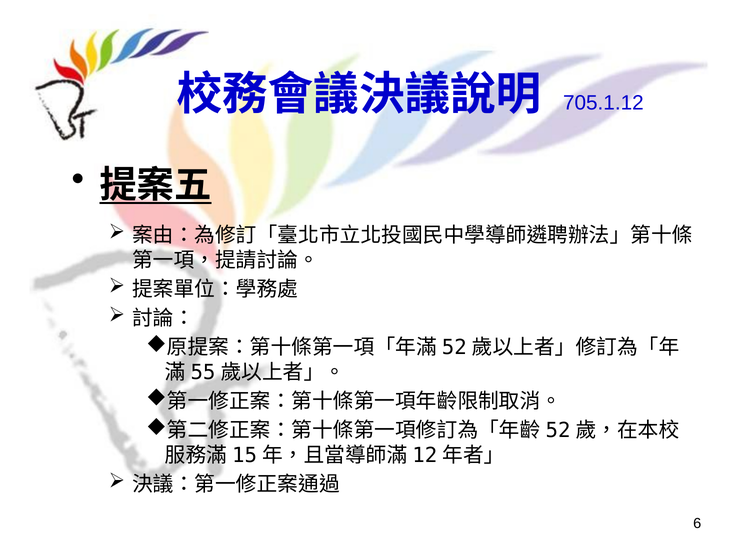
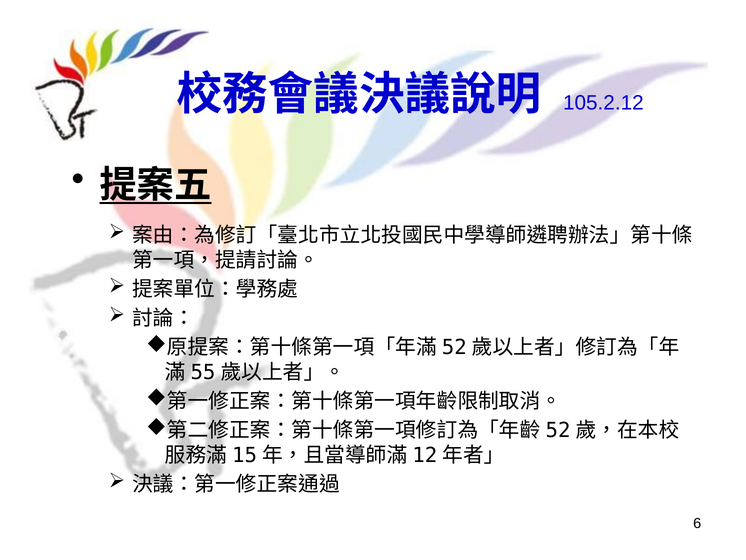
705.1.12: 705.1.12 -> 105.2.12
